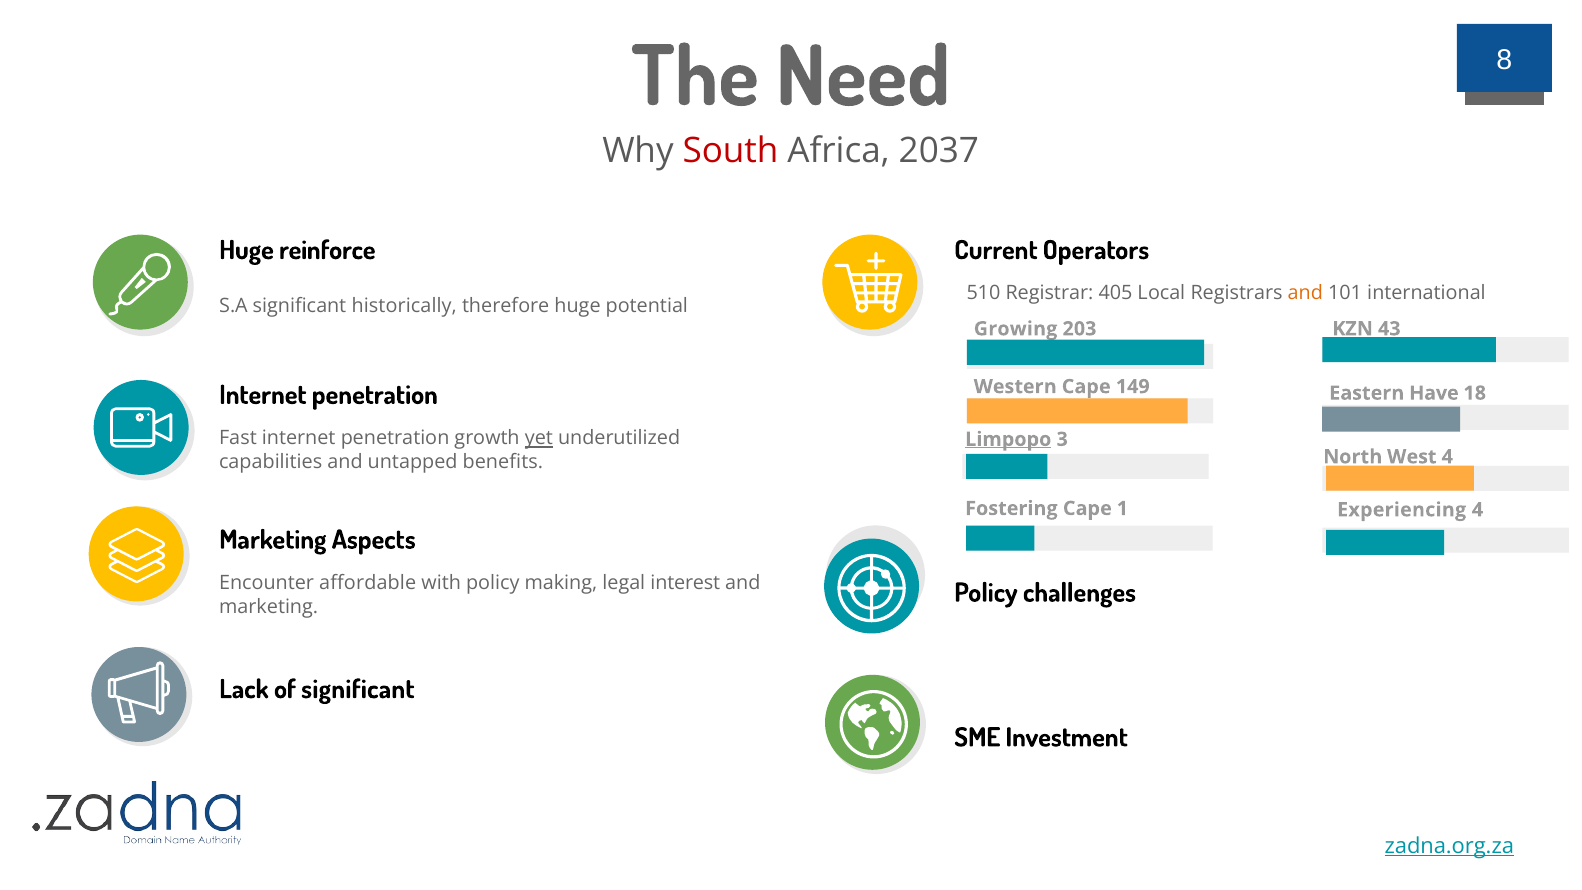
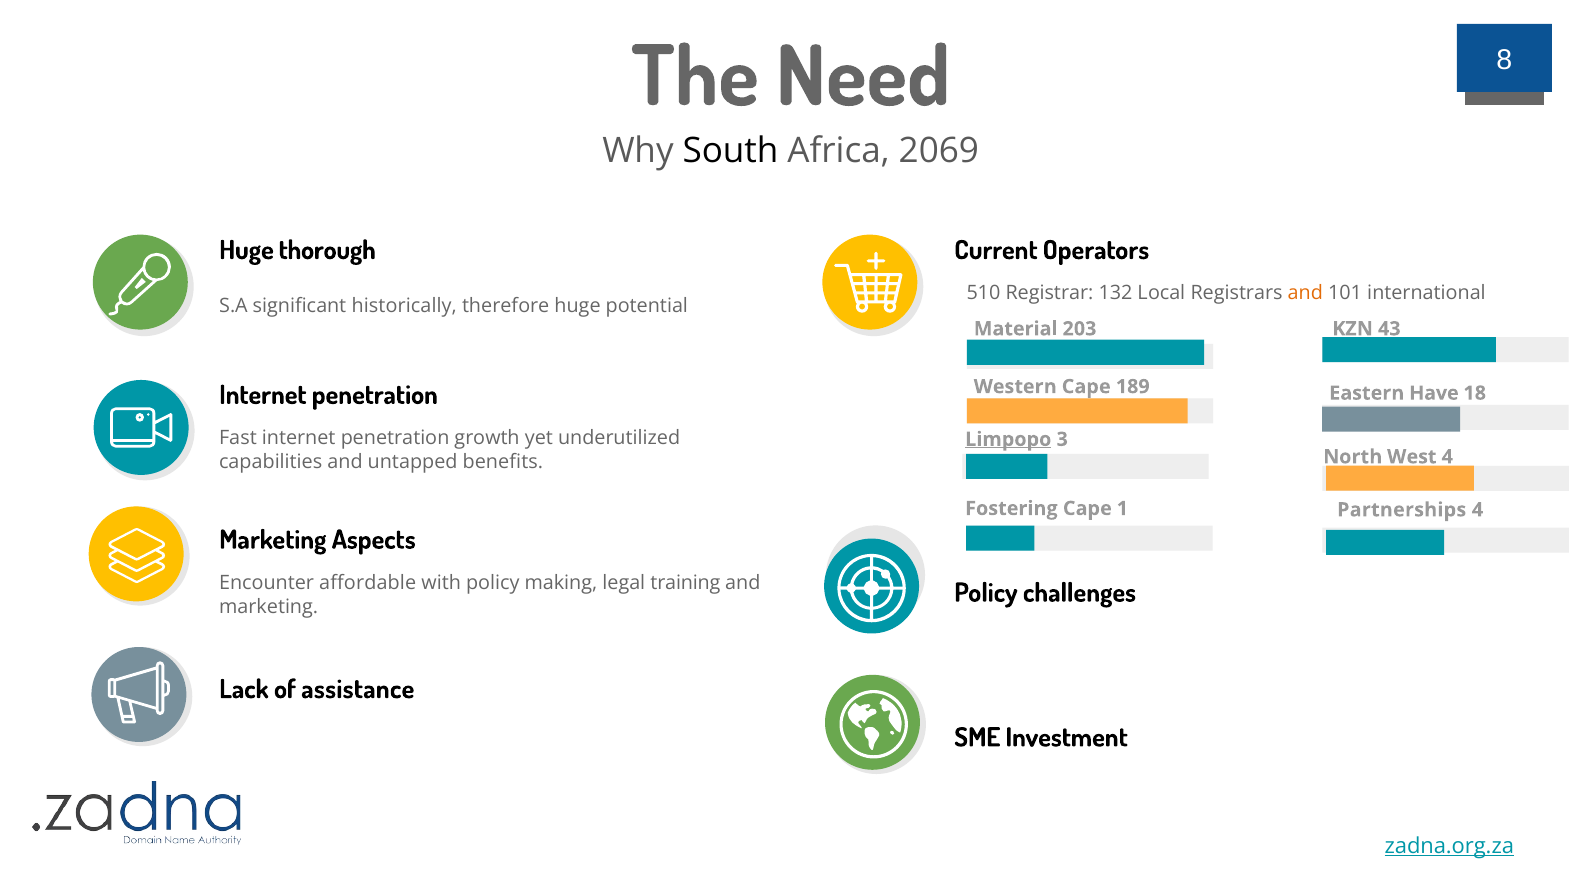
South colour: red -> black
2037: 2037 -> 2069
reinforce: reinforce -> thorough
405: 405 -> 132
Growing: Growing -> Material
149: 149 -> 189
yet underline: present -> none
Experiencing: Experiencing -> Partnerships
interest: interest -> training
of significant: significant -> assistance
